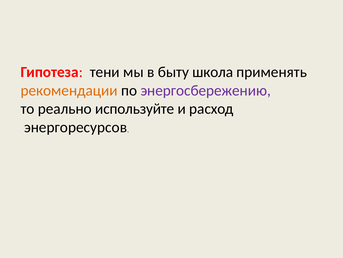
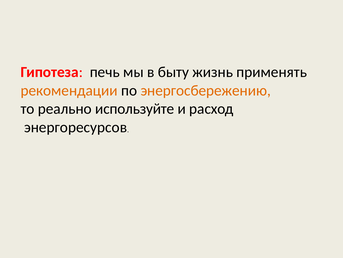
тени: тени -> печь
школа: школа -> жизнь
энергосбережению colour: purple -> orange
